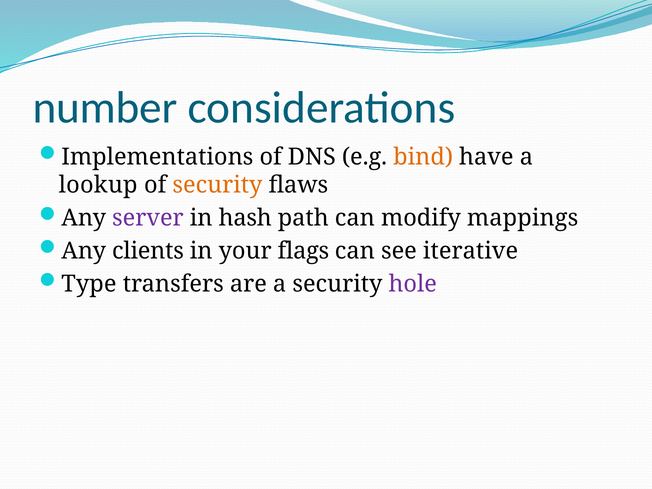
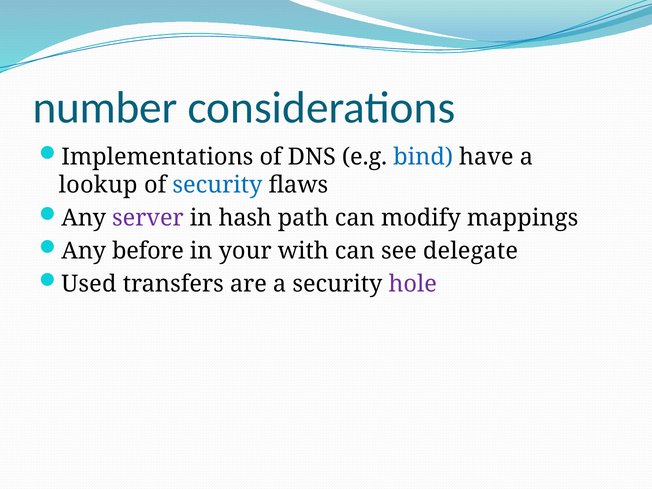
bind colour: orange -> blue
security at (217, 185) colour: orange -> blue
clients: clients -> before
flags: flags -> with
iterative: iterative -> delegate
Type: Type -> Used
